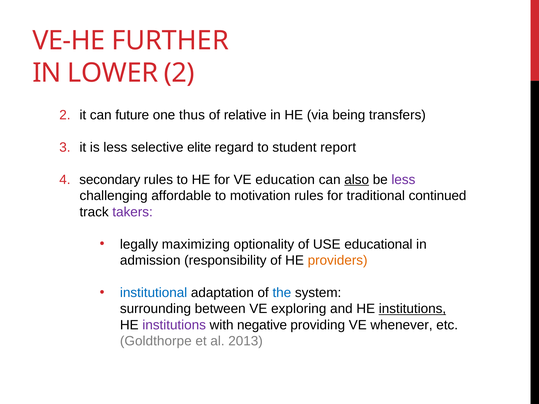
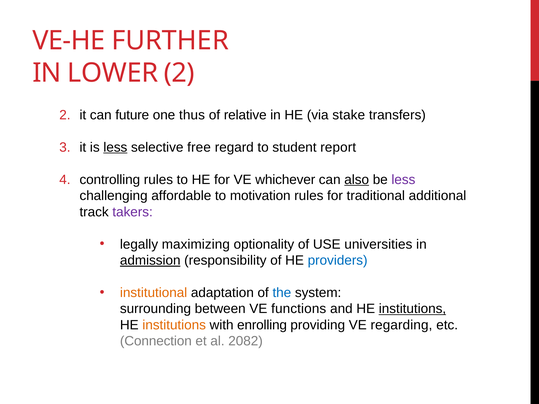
being: being -> stake
less at (115, 147) underline: none -> present
elite: elite -> free
secondary: secondary -> controlling
education: education -> whichever
continued: continued -> additional
educational: educational -> universities
admission underline: none -> present
providers colour: orange -> blue
institutional colour: blue -> orange
exploring: exploring -> functions
institutions at (174, 325) colour: purple -> orange
negative: negative -> enrolling
whenever: whenever -> regarding
Goldthorpe: Goldthorpe -> Connection
2013: 2013 -> 2082
